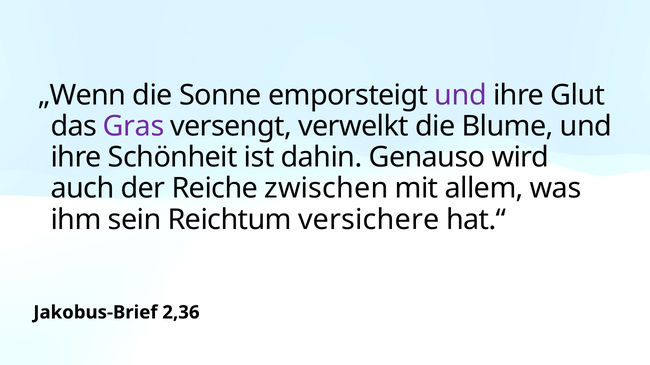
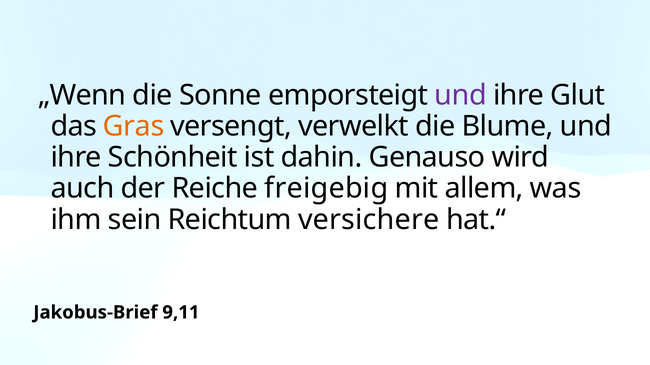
Gras colour: purple -> orange
zwischen: zwischen -> freigebig
2,36: 2,36 -> 9,11
